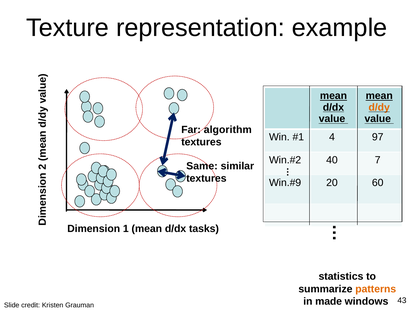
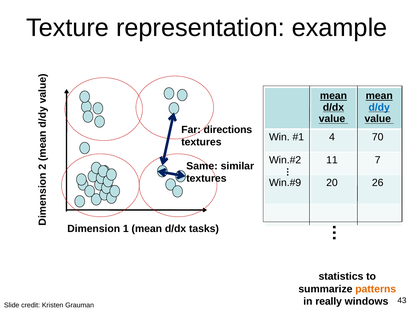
d/dy colour: orange -> blue
algorithm: algorithm -> directions
97: 97 -> 70
40: 40 -> 11
60: 60 -> 26
made: made -> really
